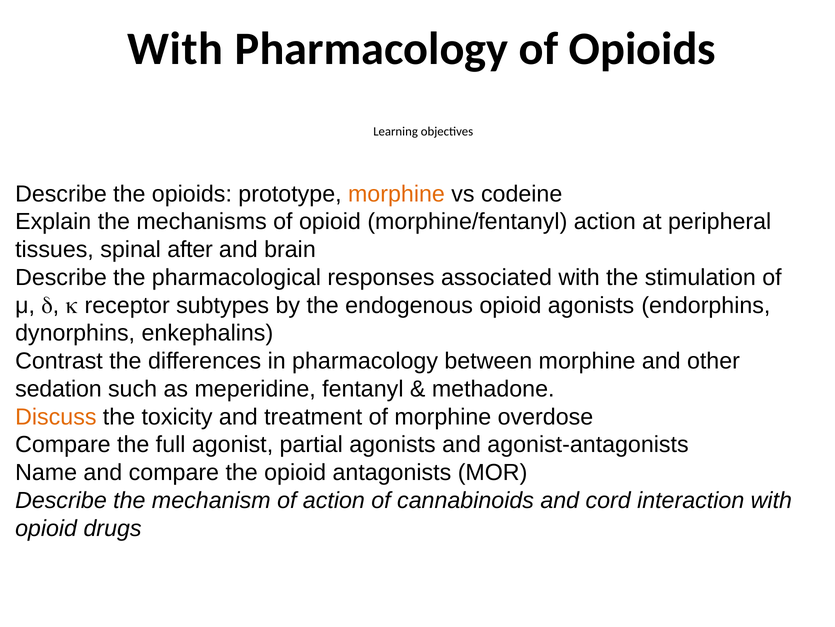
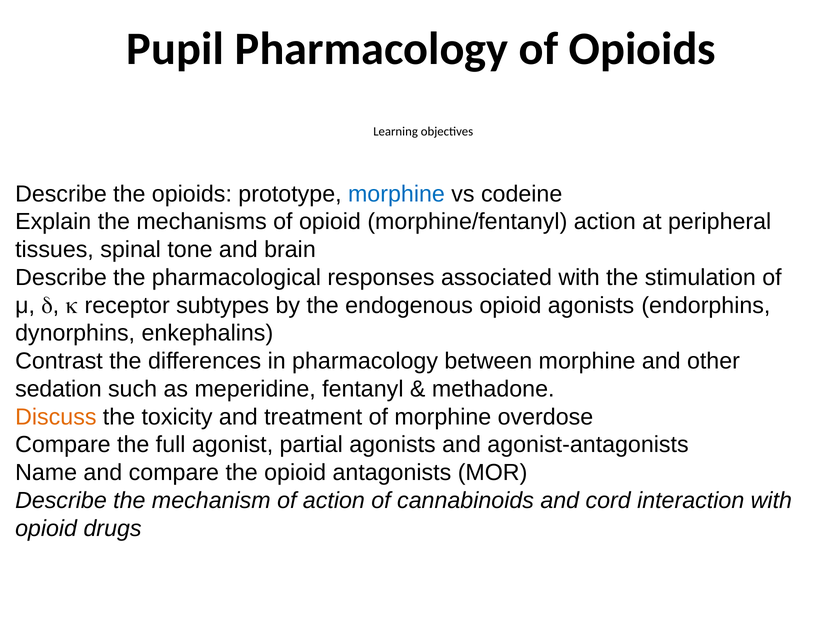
With at (175, 49): With -> Pupil
morphine at (396, 194) colour: orange -> blue
after: after -> tone
